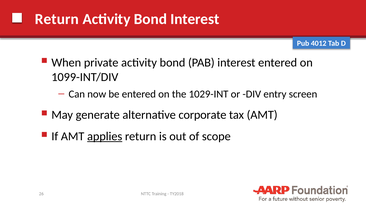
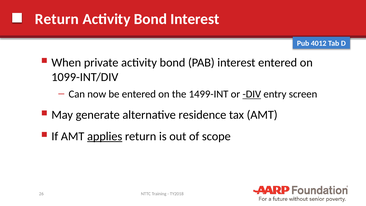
1029-INT: 1029-INT -> 1499-INT
DIV underline: none -> present
corporate: corporate -> residence
